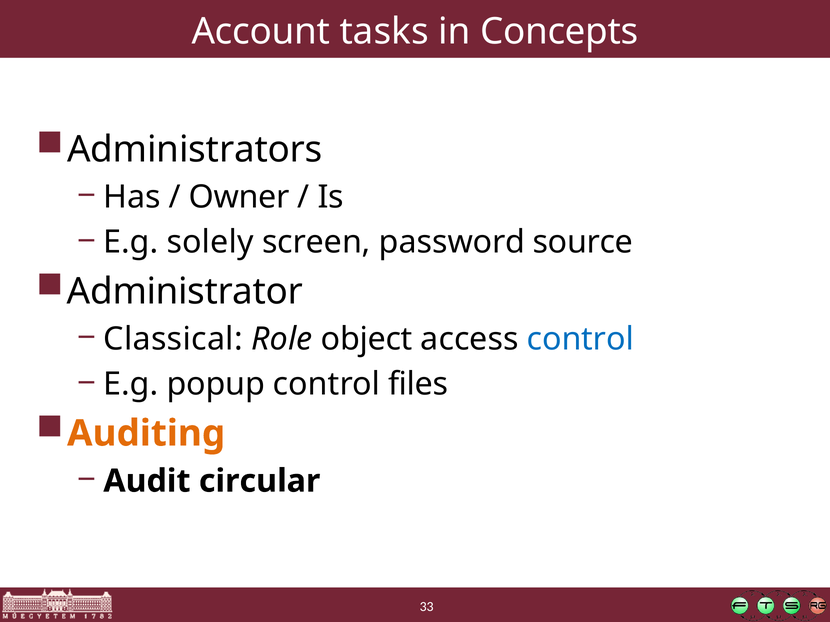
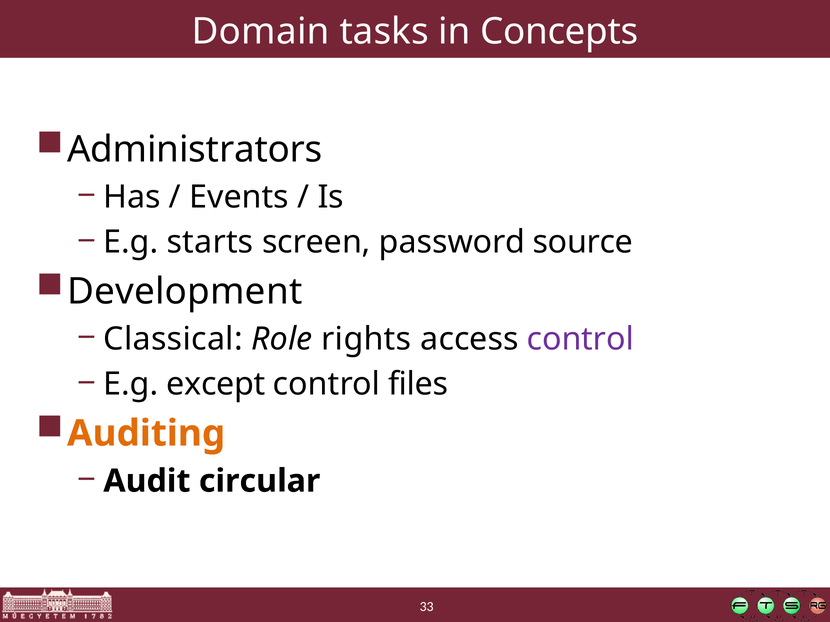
Account: Account -> Domain
Owner: Owner -> Events
solely: solely -> starts
Administrator: Administrator -> Development
object: object -> rights
control at (580, 339) colour: blue -> purple
popup: popup -> except
